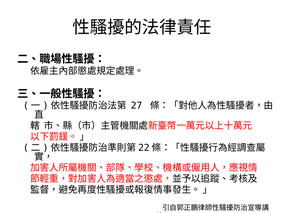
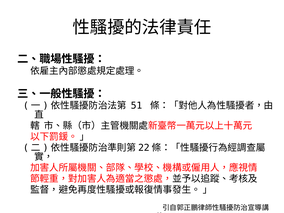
27: 27 -> 51
